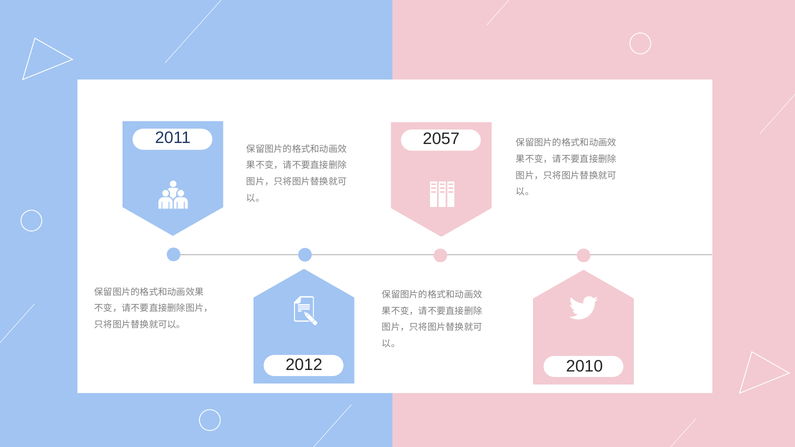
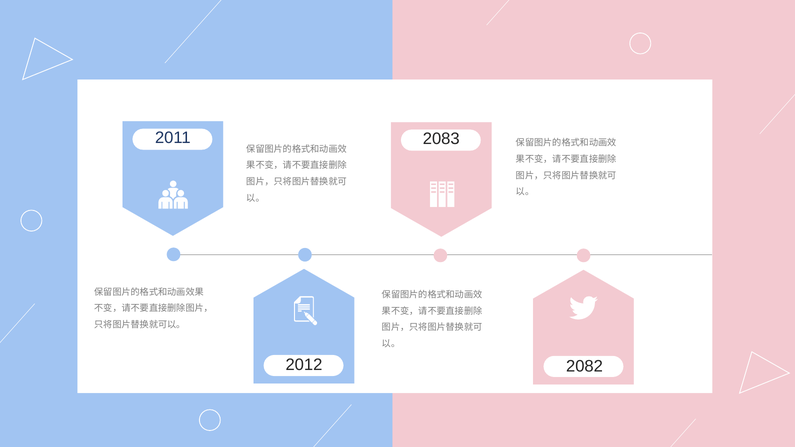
2057: 2057 -> 2083
2010: 2010 -> 2082
